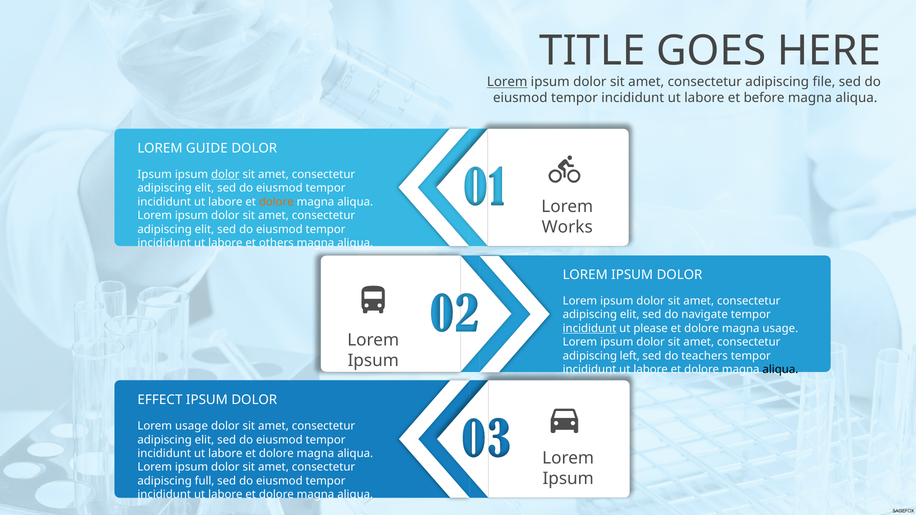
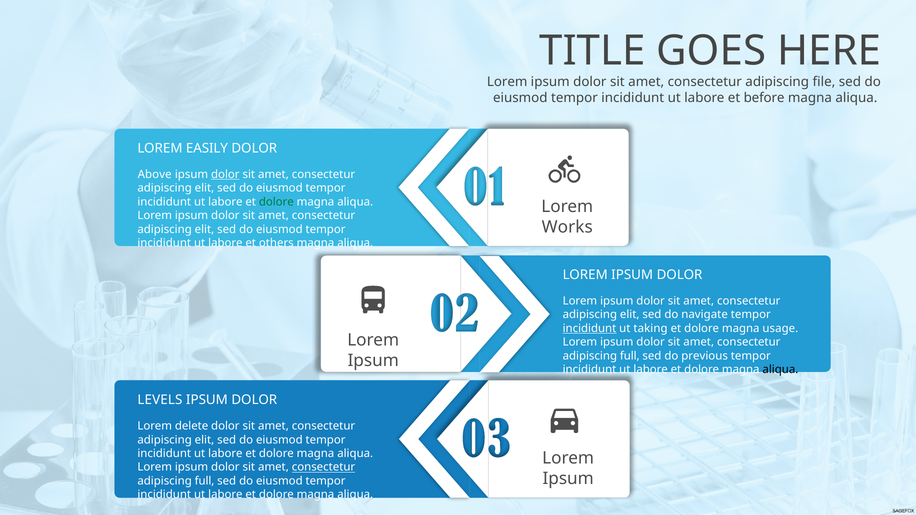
Lorem at (507, 82) underline: present -> none
GUIDE: GUIDE -> EASILY
Ipsum at (155, 175): Ipsum -> Above
dolore at (276, 202) colour: orange -> green
please: please -> taking
left at (630, 356): left -> full
teachers: teachers -> previous
EFFECT: EFFECT -> LEVELS
Lorem usage: usage -> delete
consectetur at (323, 467) underline: none -> present
